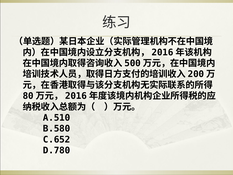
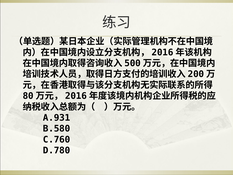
A.510: A.510 -> A.931
C.652: C.652 -> C.760
